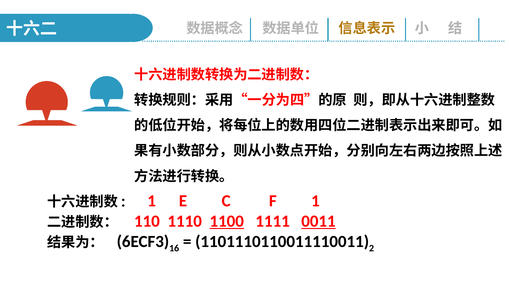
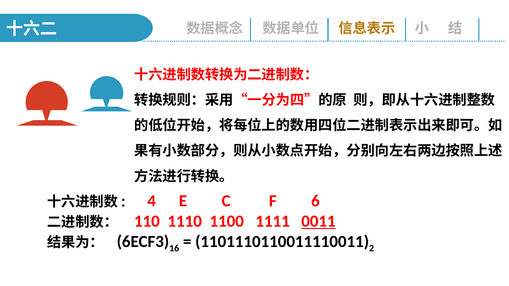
1 at (152, 201): 1 -> 4
F 1: 1 -> 6
1100 underline: present -> none
